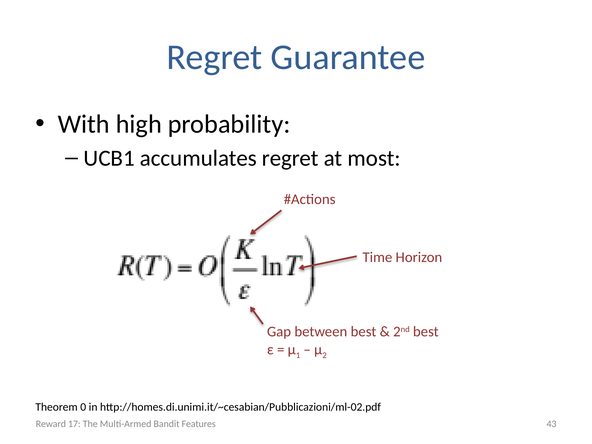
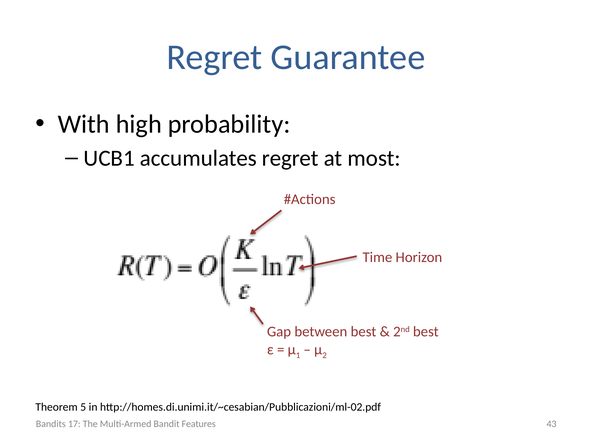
0: 0 -> 5
Reward: Reward -> Bandits
